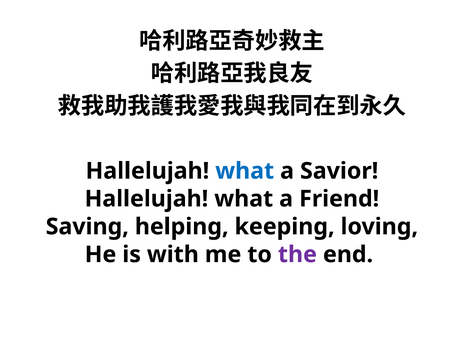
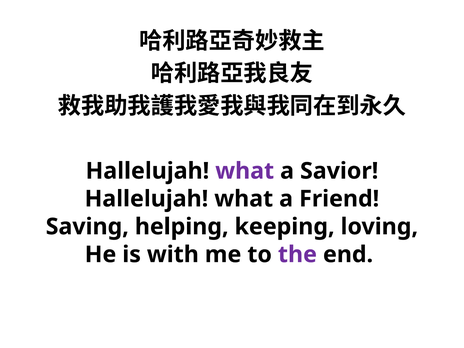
what at (245, 171) colour: blue -> purple
